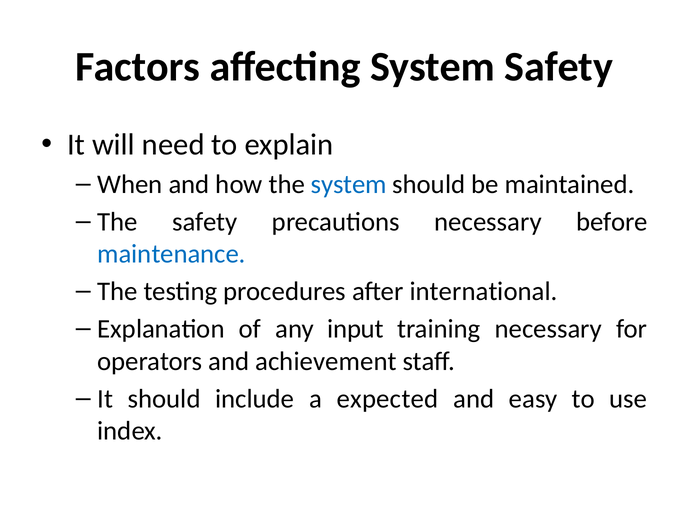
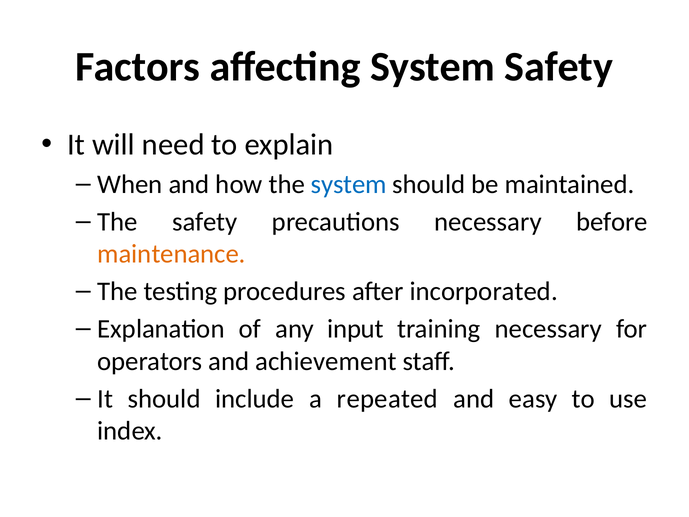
maintenance colour: blue -> orange
international: international -> incorporated
expected: expected -> repeated
